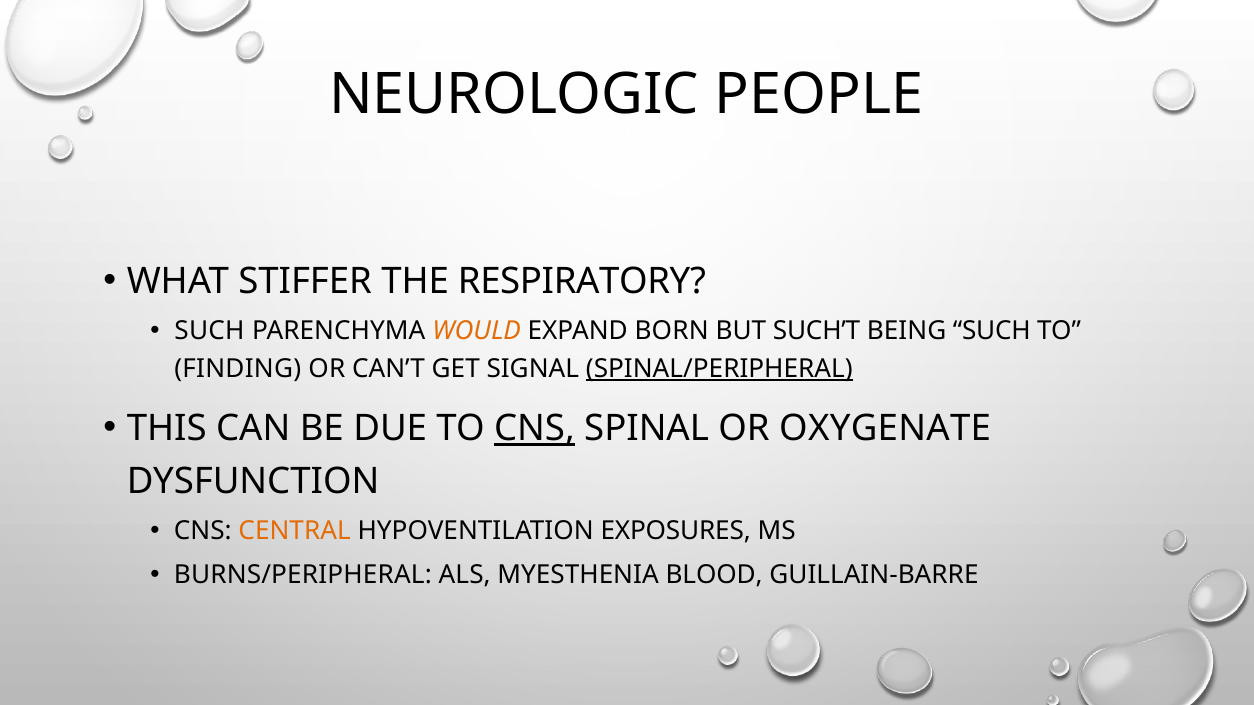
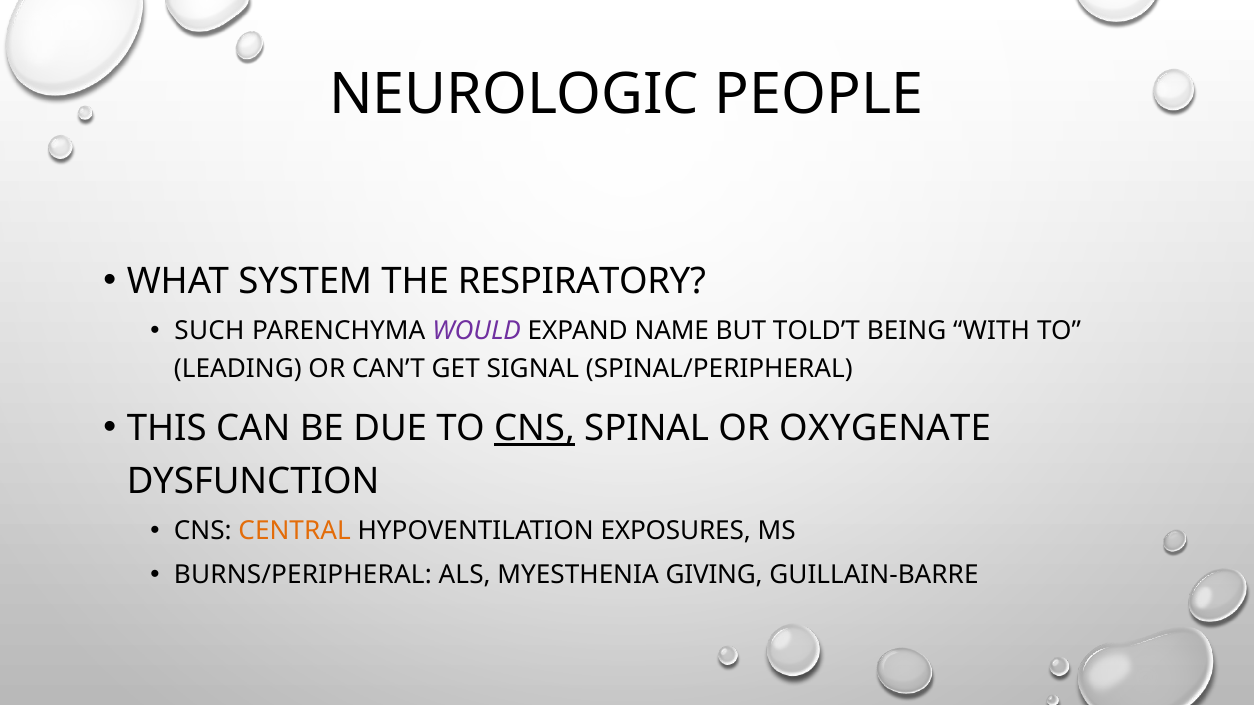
STIFFER: STIFFER -> SYSTEM
WOULD colour: orange -> purple
BORN: BORN -> NAME
SUCH’T: SUCH’T -> TOLD’T
BEING SUCH: SUCH -> WITH
FINDING: FINDING -> LEADING
SPINAL/PERIPHERAL underline: present -> none
BLOOD: BLOOD -> GIVING
